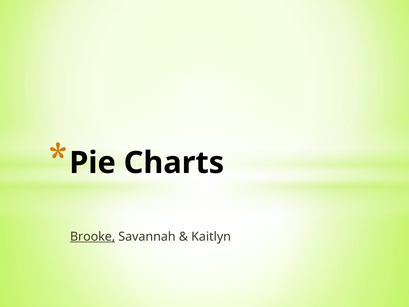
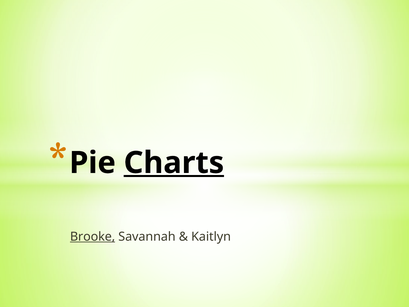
Charts underline: none -> present
